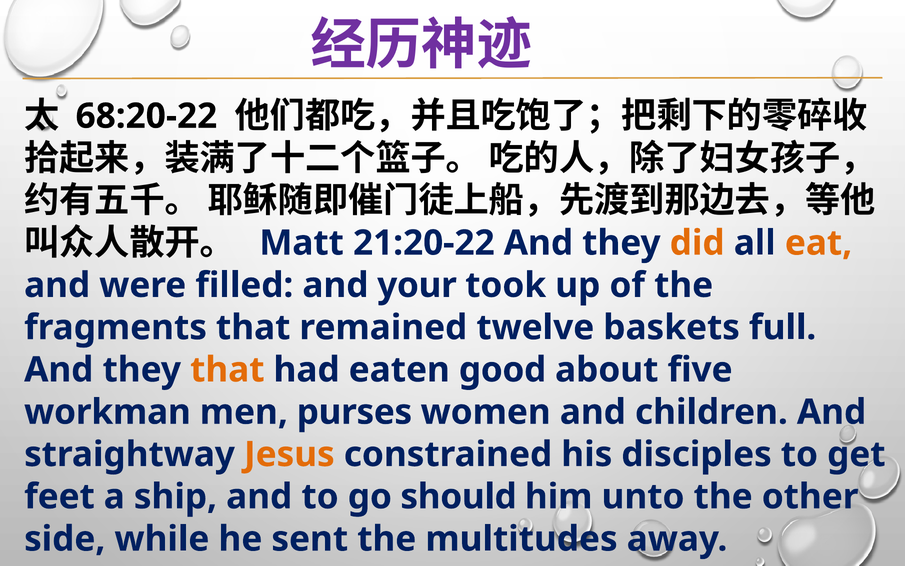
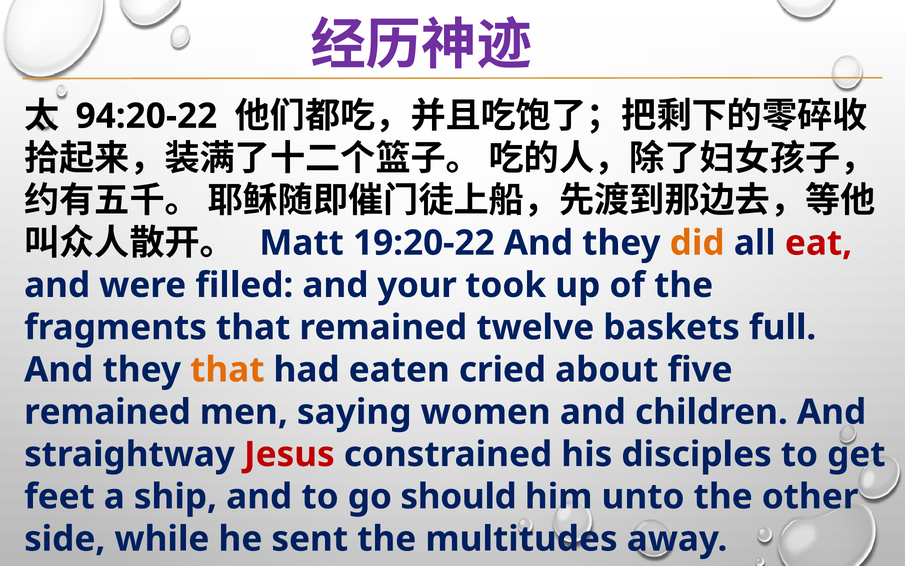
68:20-22: 68:20-22 -> 94:20-22
21:20-22: 21:20-22 -> 19:20-22
eat colour: orange -> red
good: good -> cried
workman at (107, 412): workman -> remained
purses: purses -> saying
Jesus colour: orange -> red
